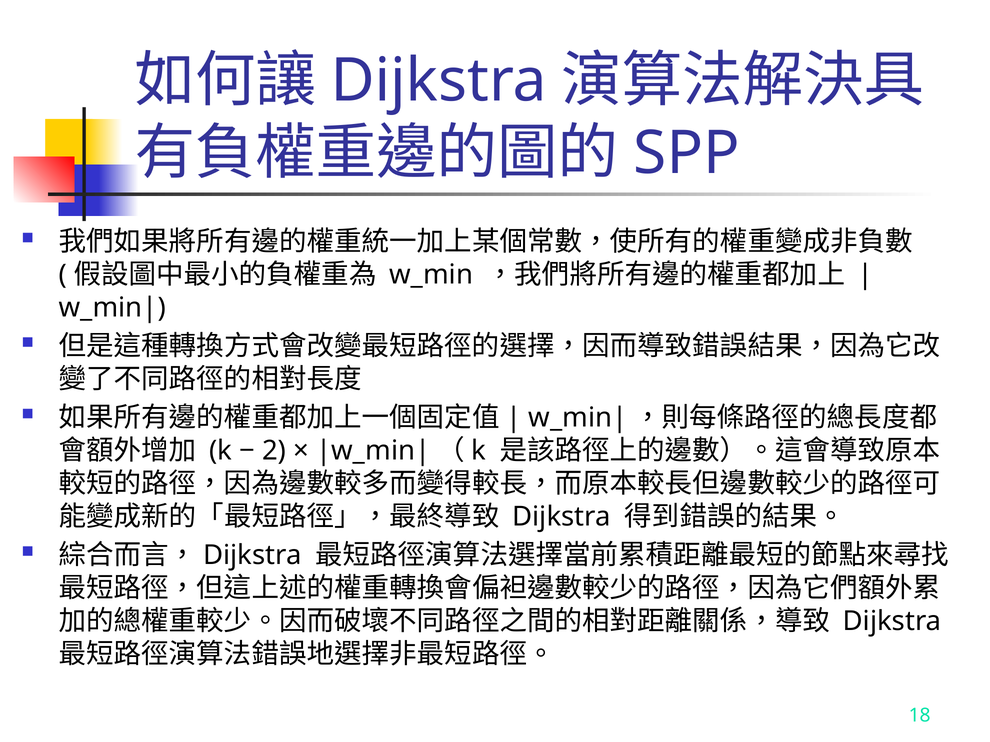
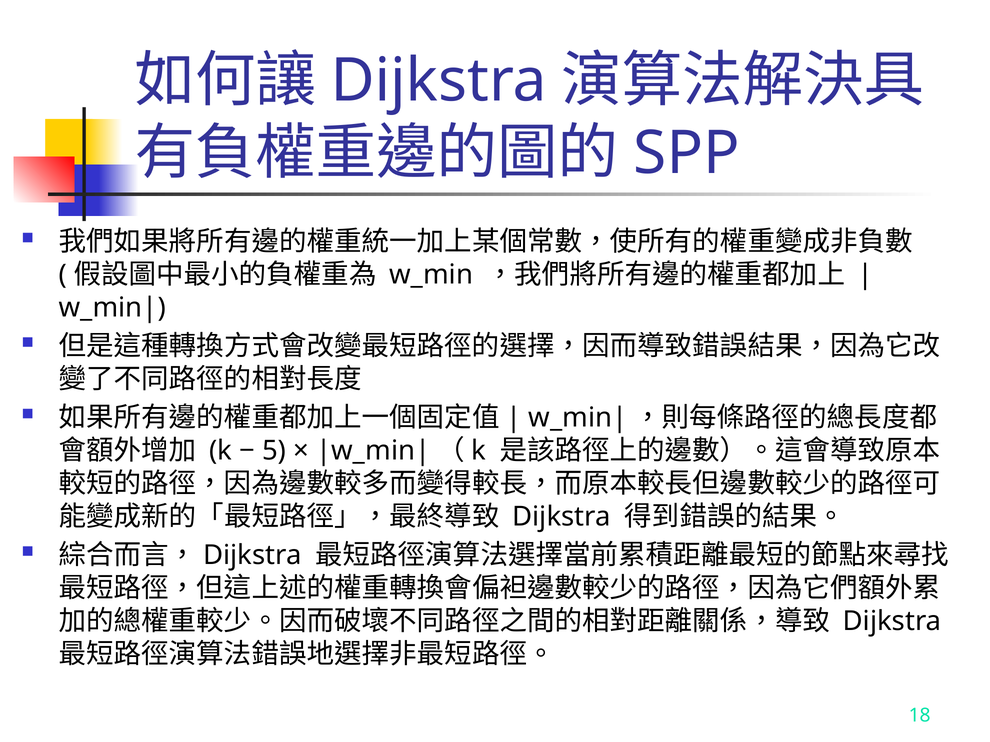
2: 2 -> 5
